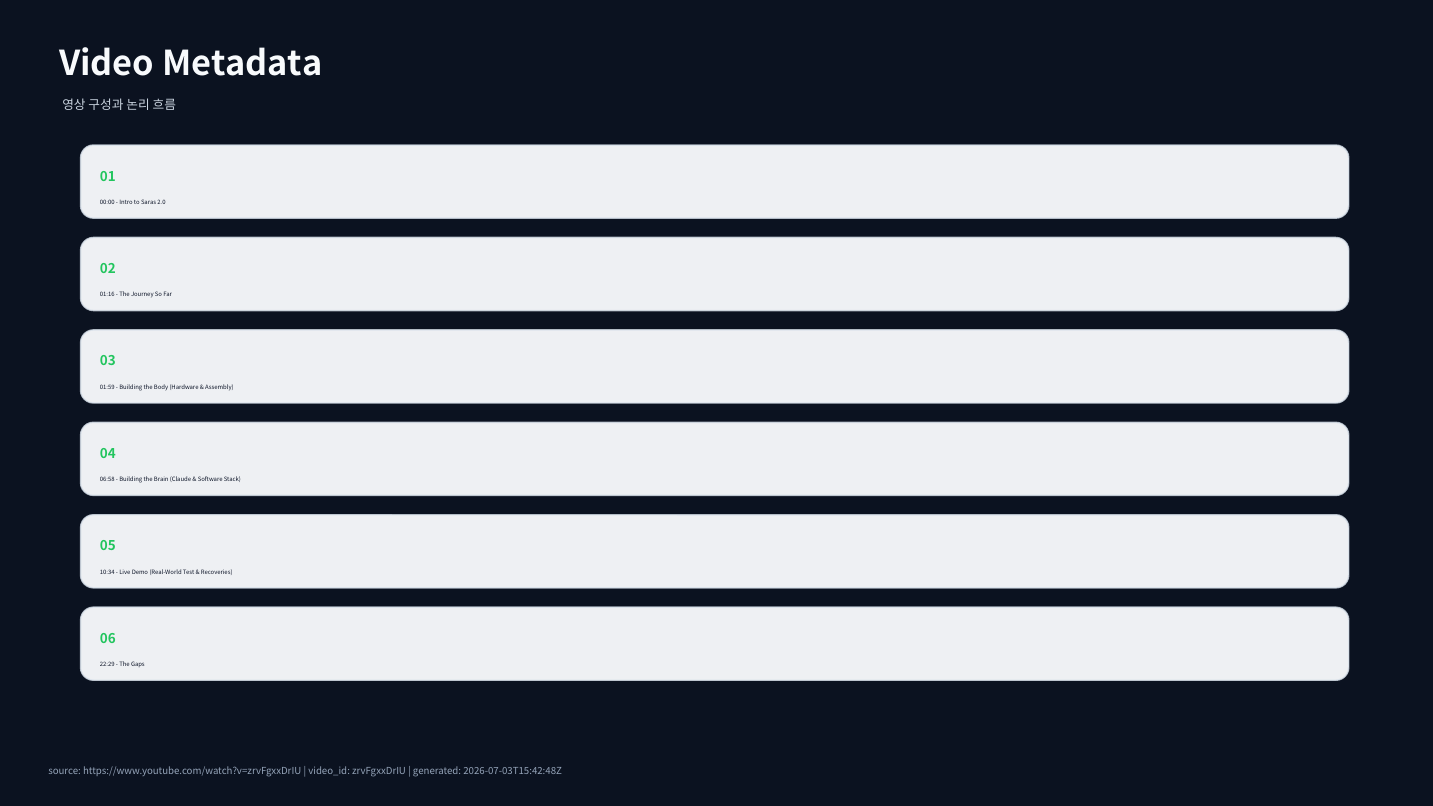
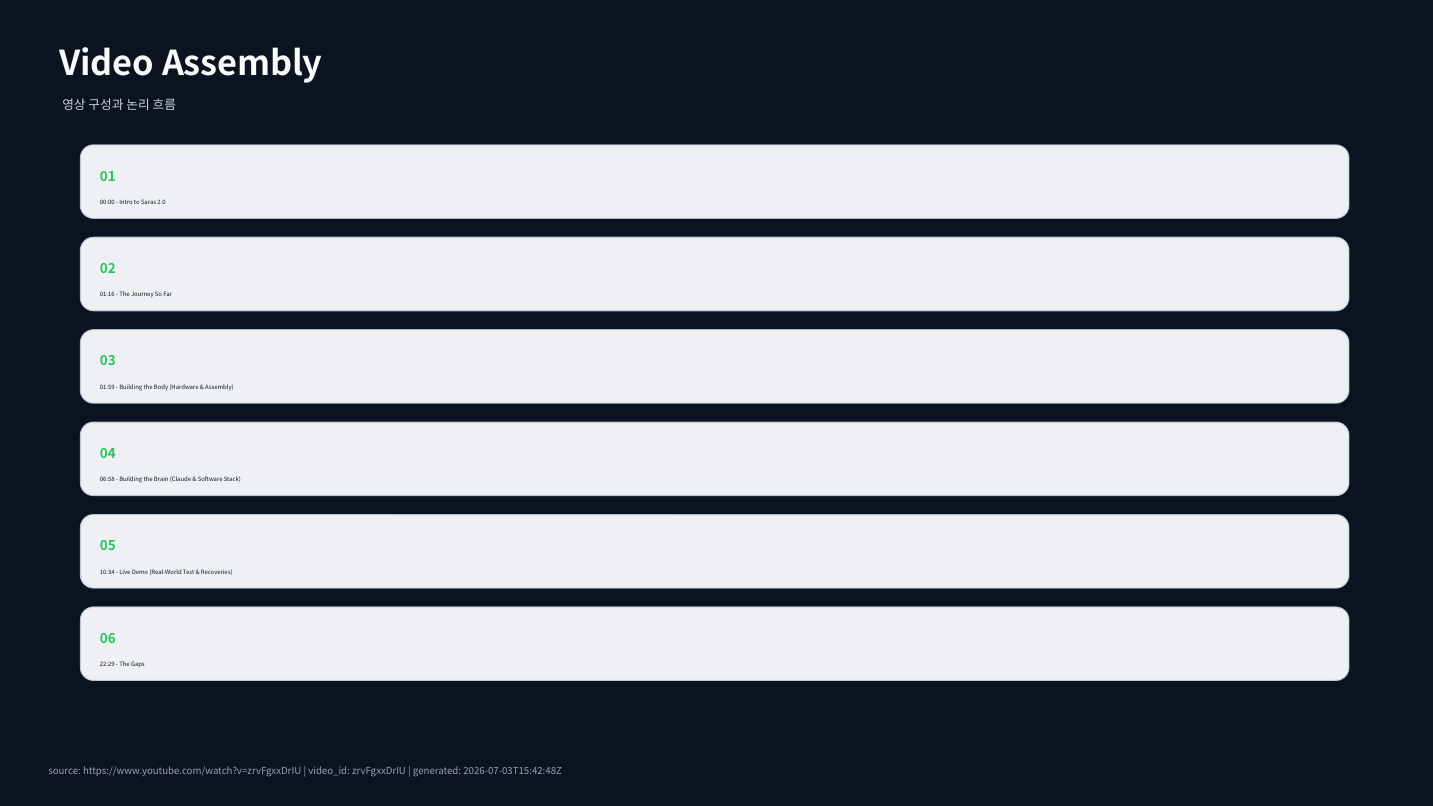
Video Metadata: Metadata -> Assembly
